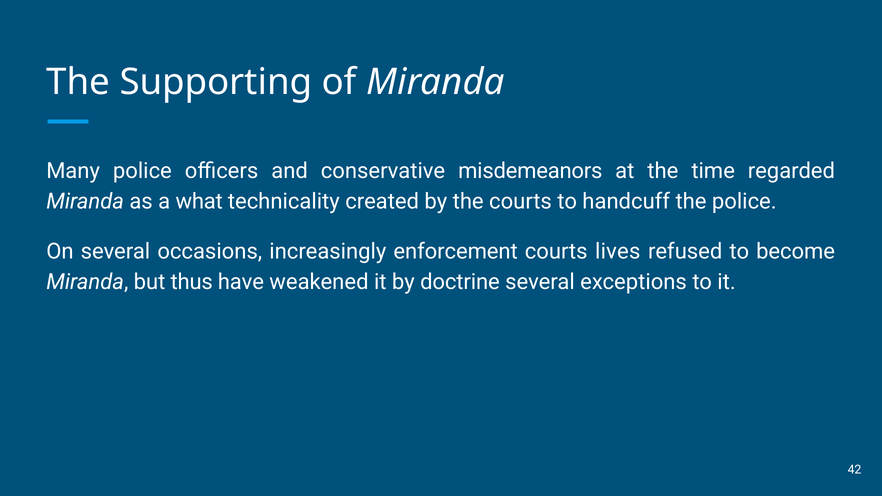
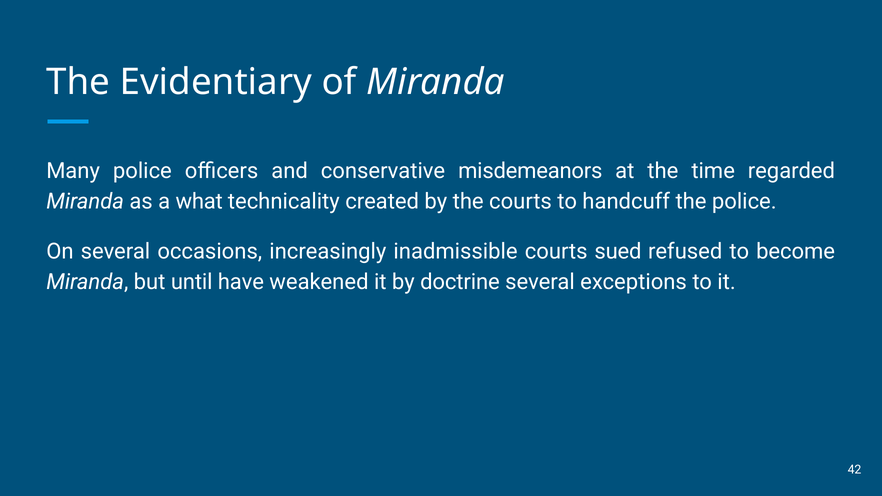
Supporting: Supporting -> Evidentiary
enforcement: enforcement -> inadmissible
lives: lives -> sued
thus: thus -> until
